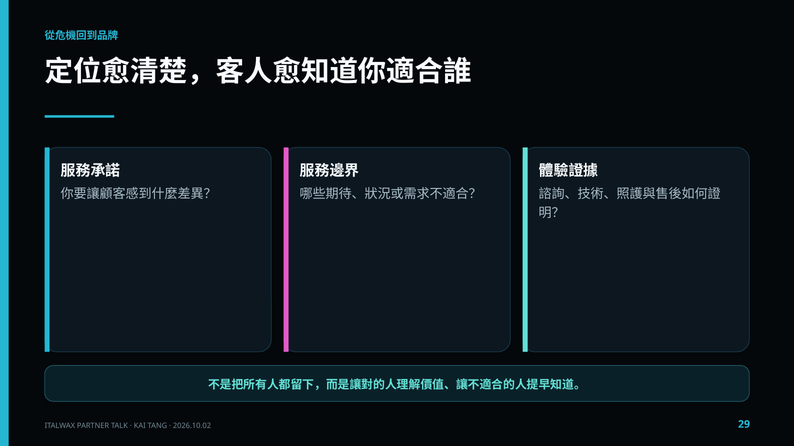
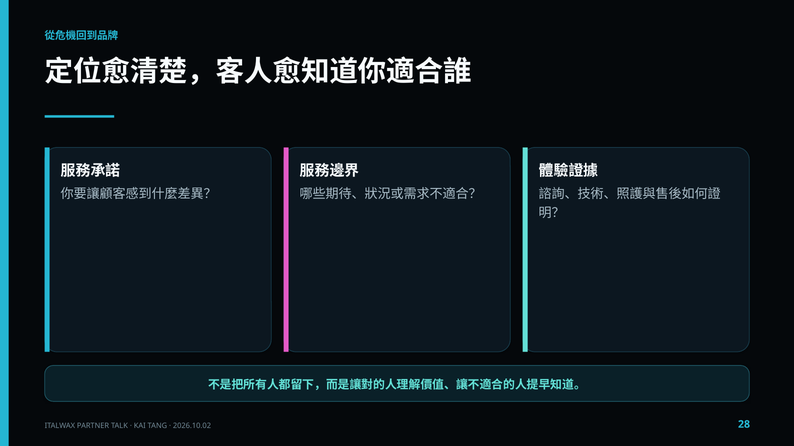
29: 29 -> 28
